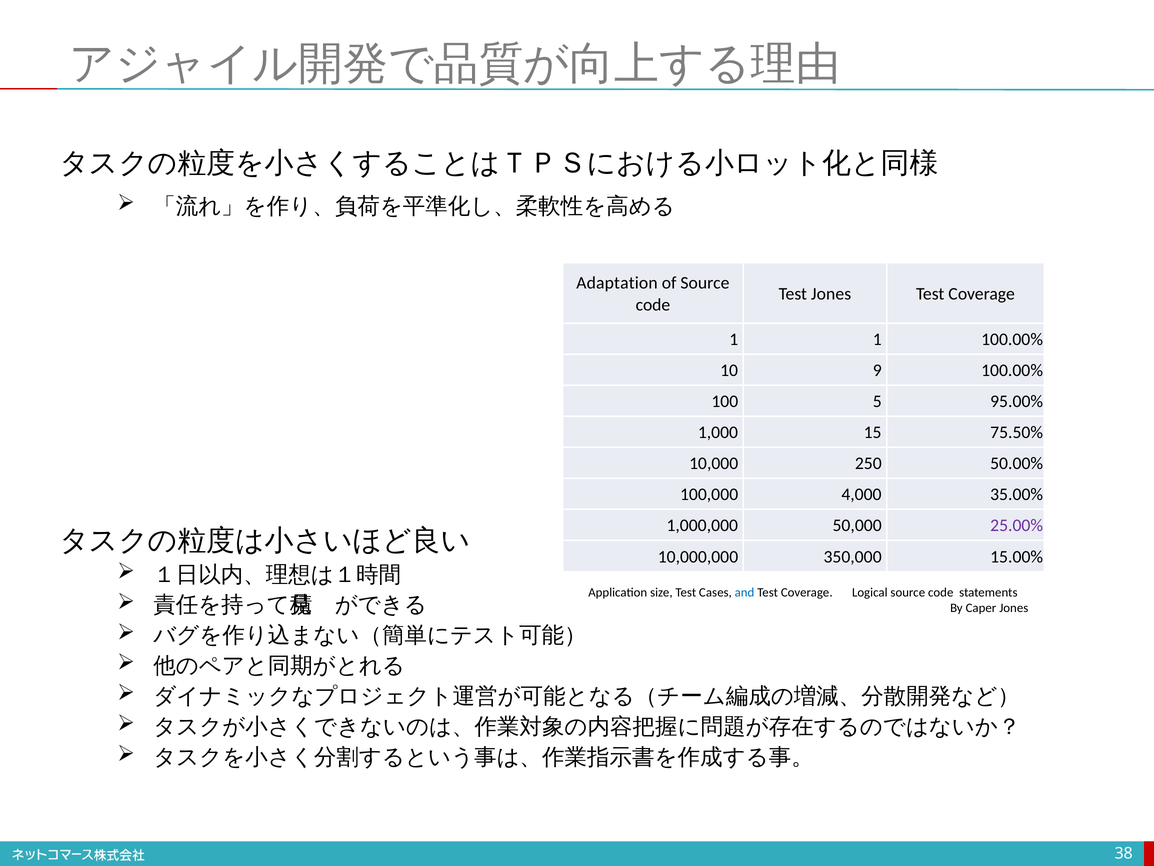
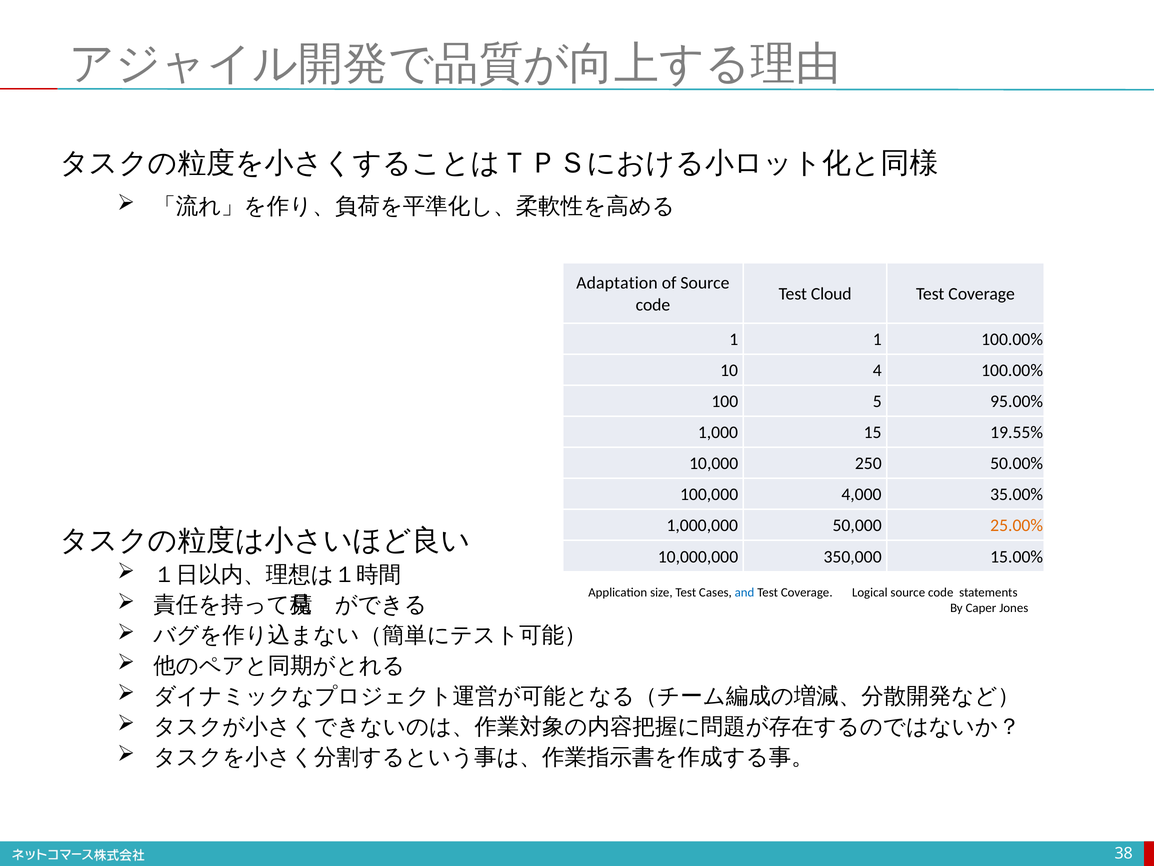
Test Jones: Jones -> Cloud
9: 9 -> 4
75.50%: 75.50% -> 19.55%
25.00% colour: purple -> orange
